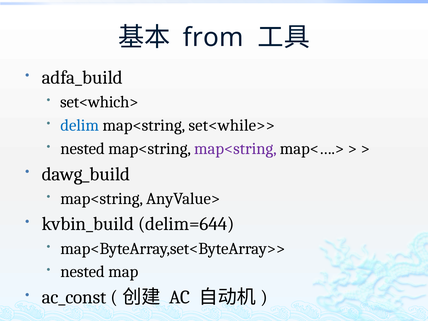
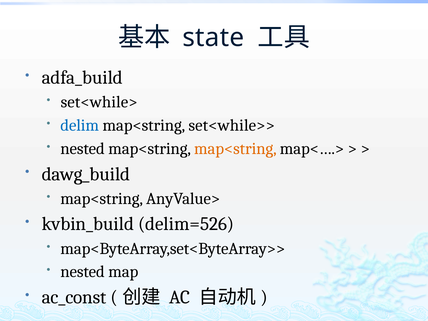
from: from -> state
set<which>: set<which> -> set<while>
map<string at (235, 149) colour: purple -> orange
delim=644: delim=644 -> delim=526
